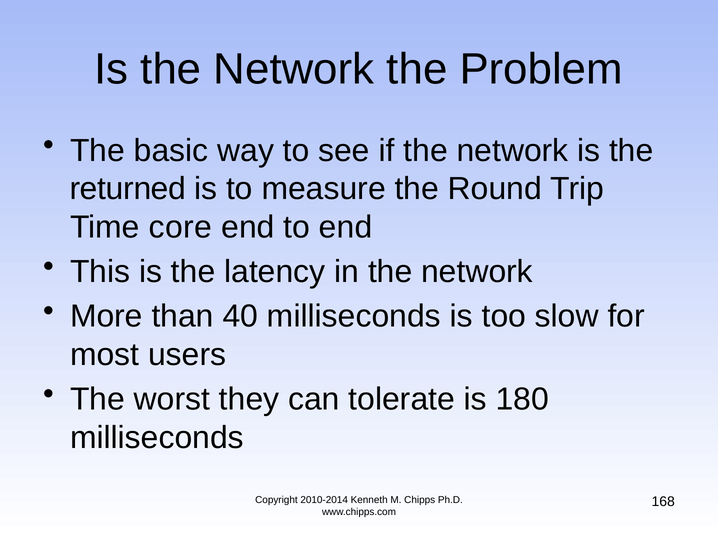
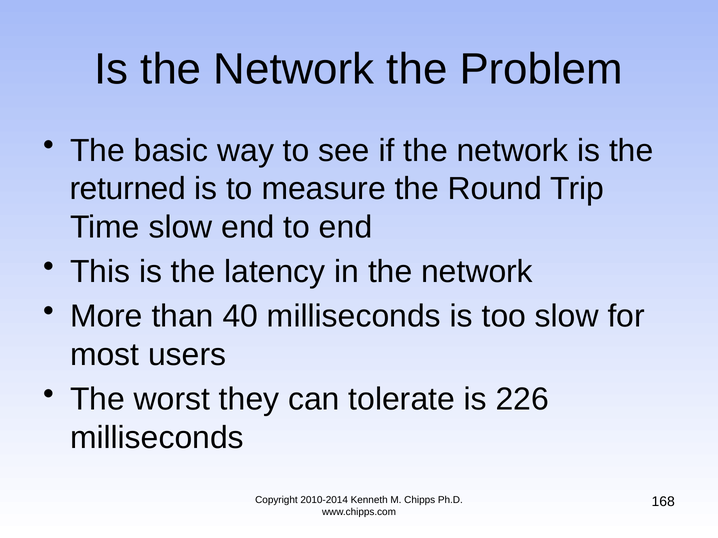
Time core: core -> slow
180: 180 -> 226
